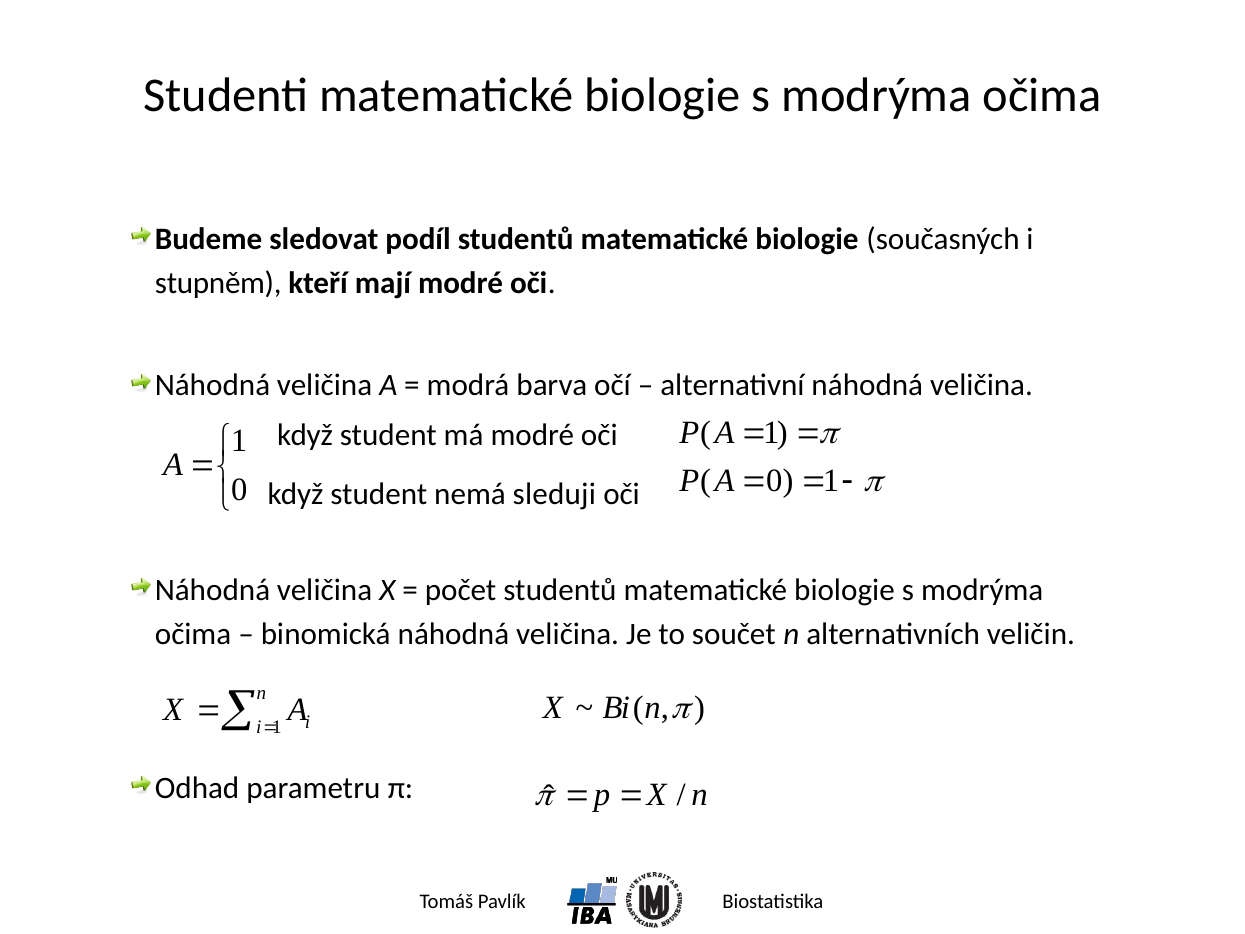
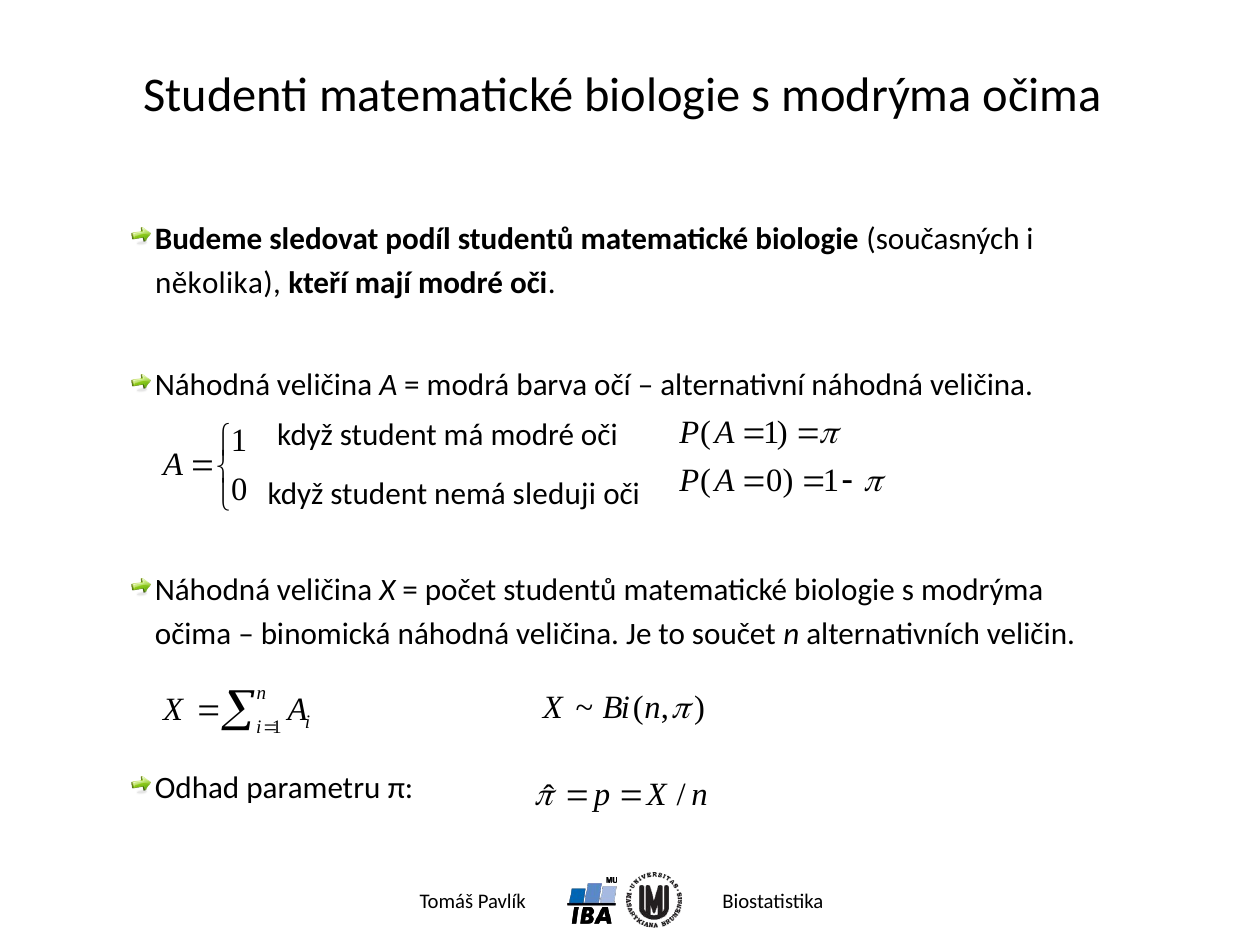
stupněm: stupněm -> několika
